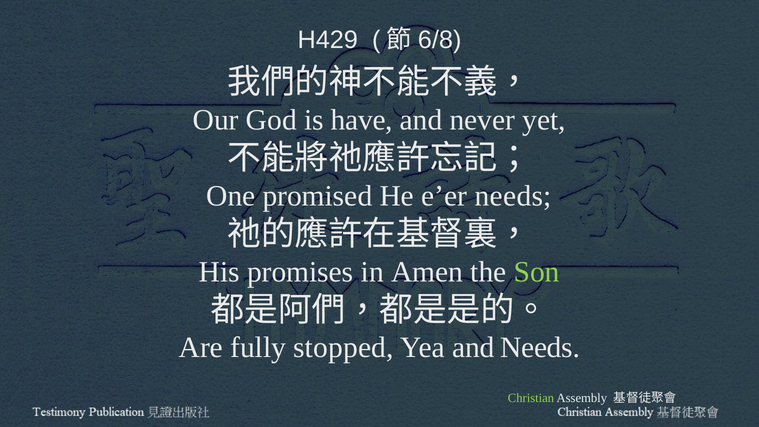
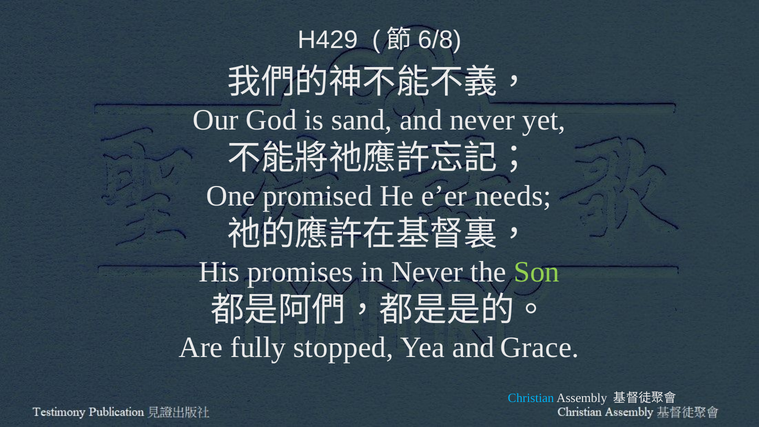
have: have -> sand
in Amen: Amen -> Never
and Needs: Needs -> Grace
Christian colour: light green -> light blue
